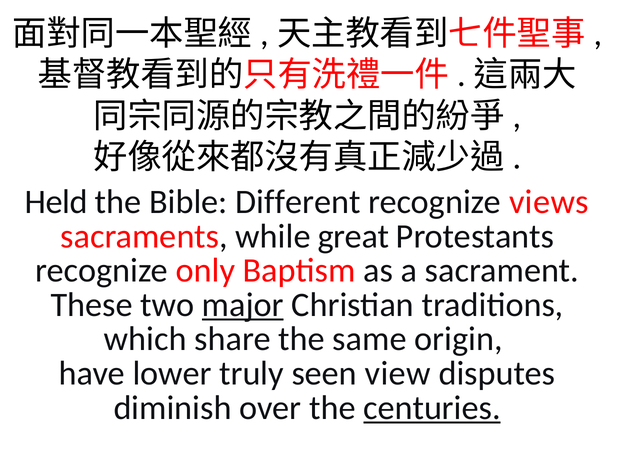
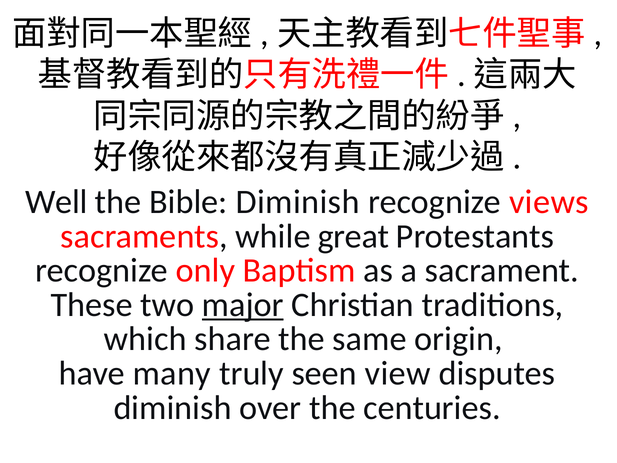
Held: Held -> Well
Bible Different: Different -> Diminish
lower: lower -> many
centuries underline: present -> none
